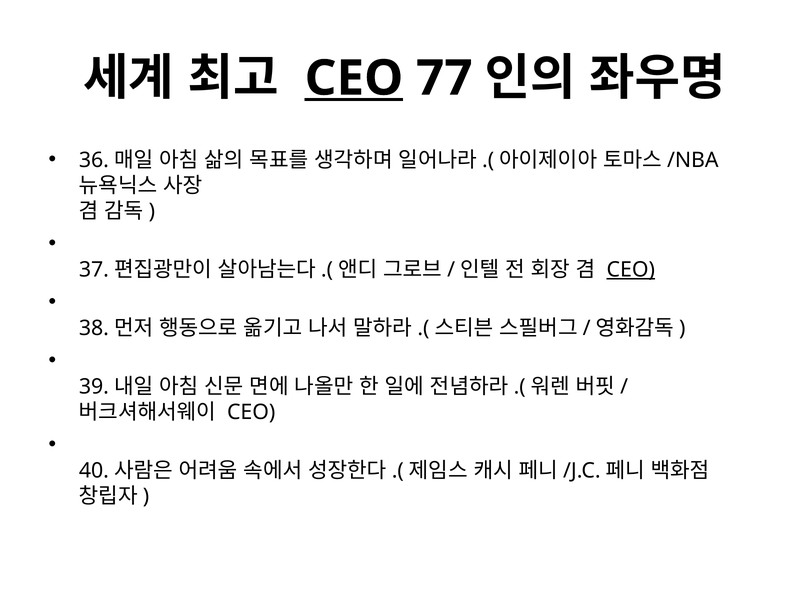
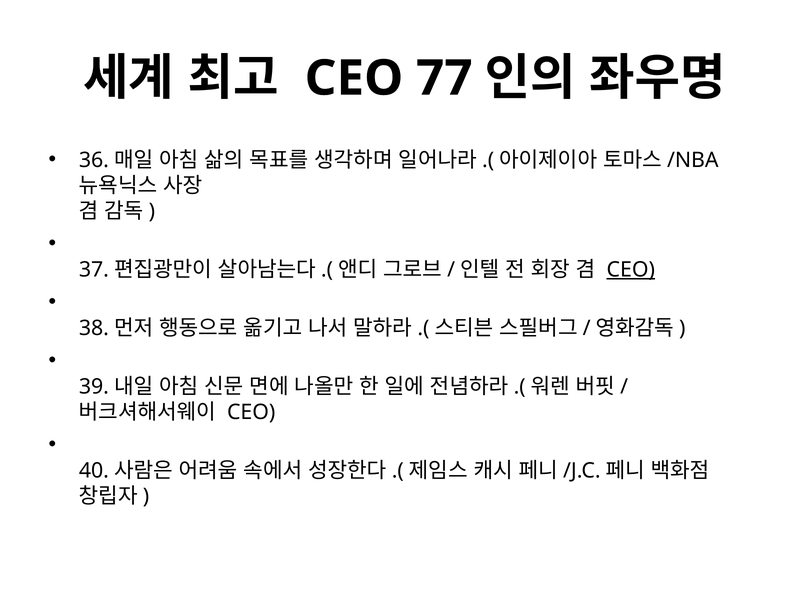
CEO at (354, 78) underline: present -> none
